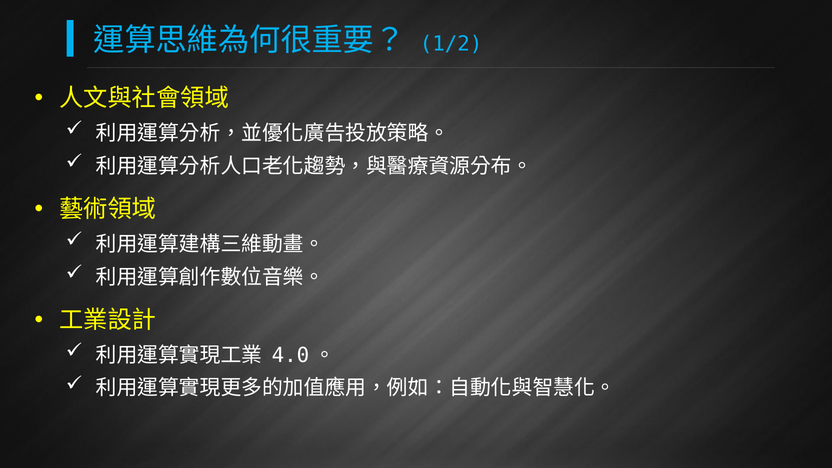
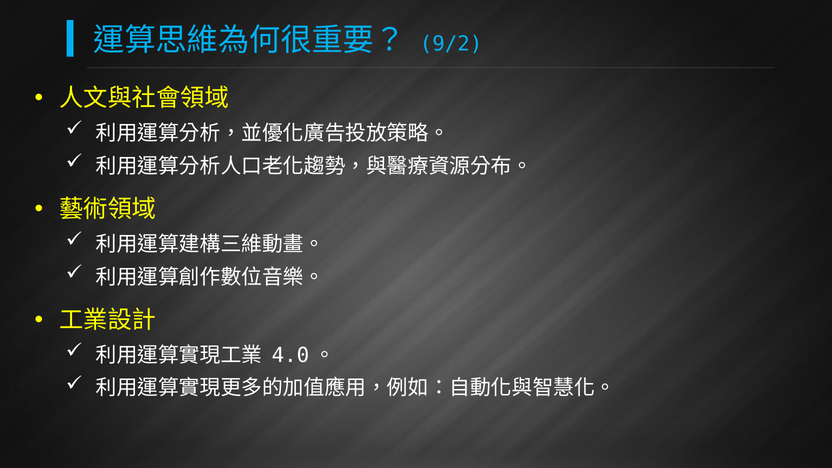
1/2: 1/2 -> 9/2
